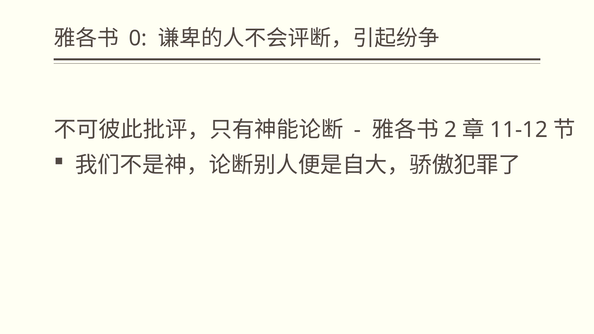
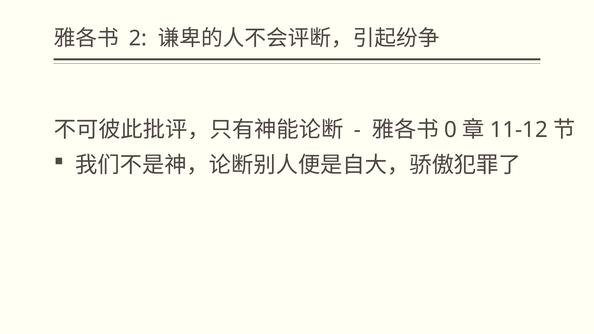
0: 0 -> 2
2: 2 -> 0
